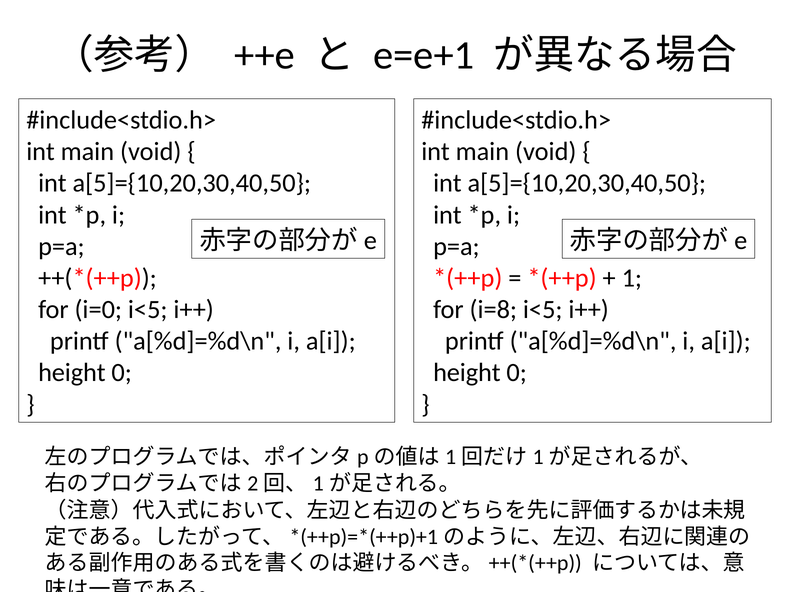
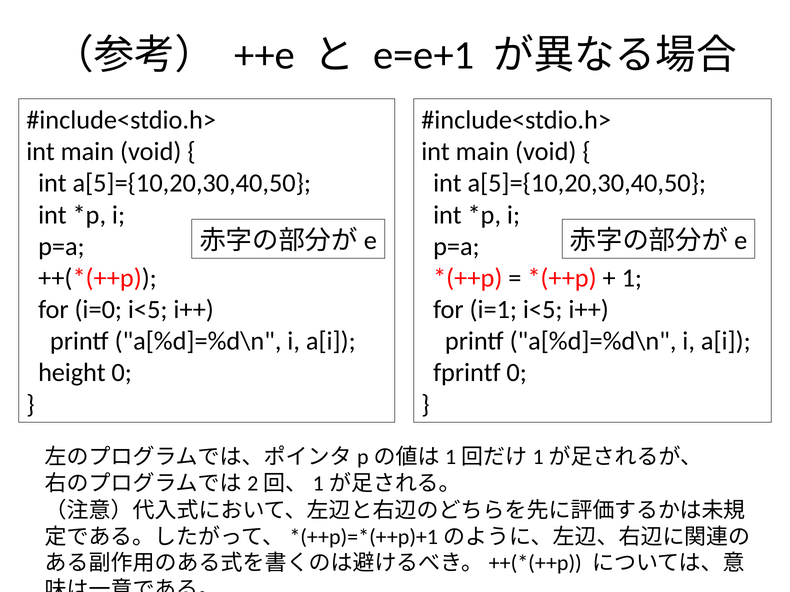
i=8: i=8 -> i=1
height at (467, 373): height -> fprintf
